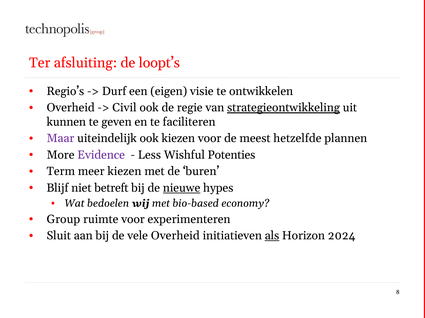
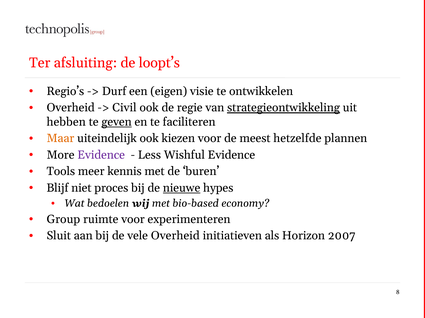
kunnen: kunnen -> hebben
geven underline: none -> present
Maar colour: purple -> orange
Wishful Potenties: Potenties -> Evidence
Term: Term -> Tools
meer kiezen: kiezen -> kennis
betreft: betreft -> proces
als underline: present -> none
2024: 2024 -> 2007
